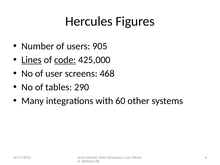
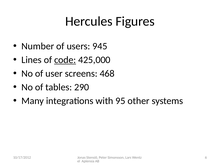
905: 905 -> 945
Lines underline: present -> none
60: 60 -> 95
